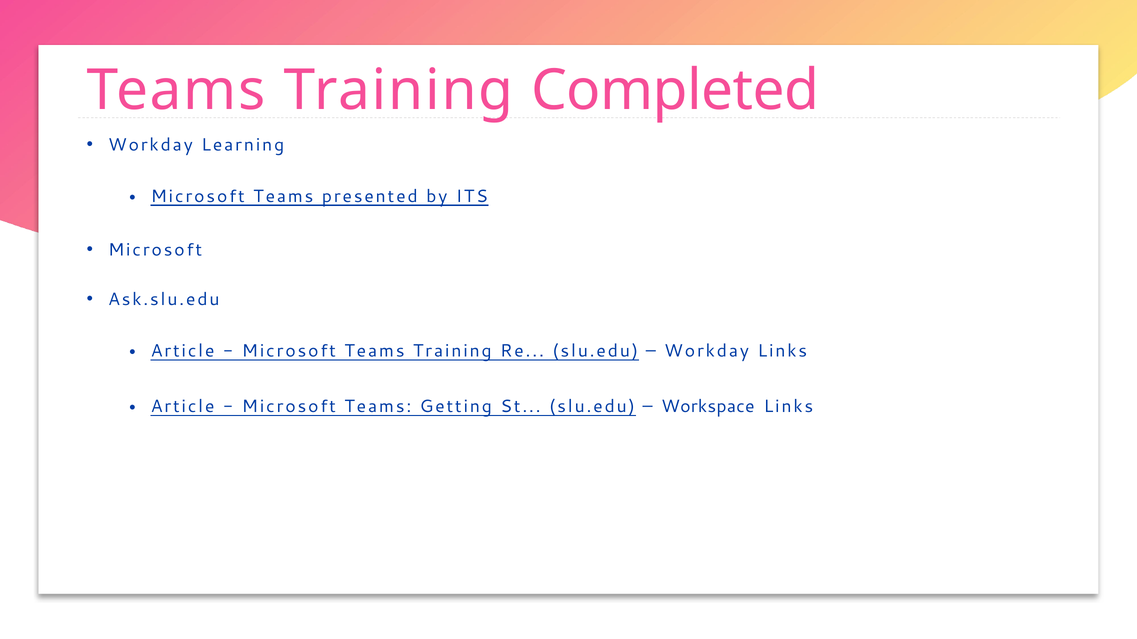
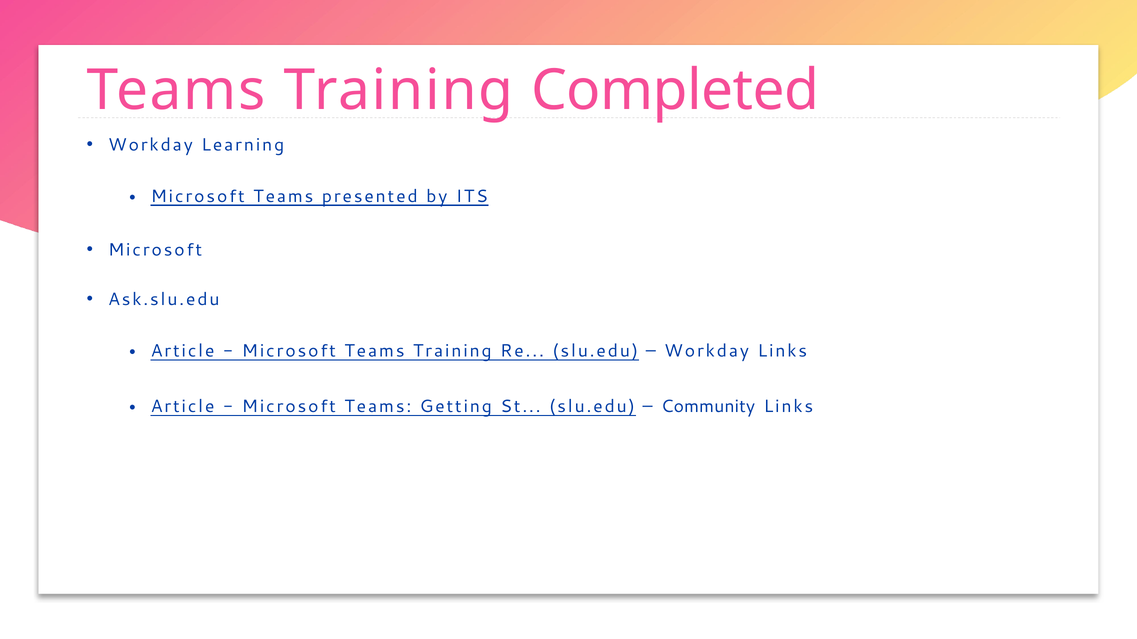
Workspace: Workspace -> Community
